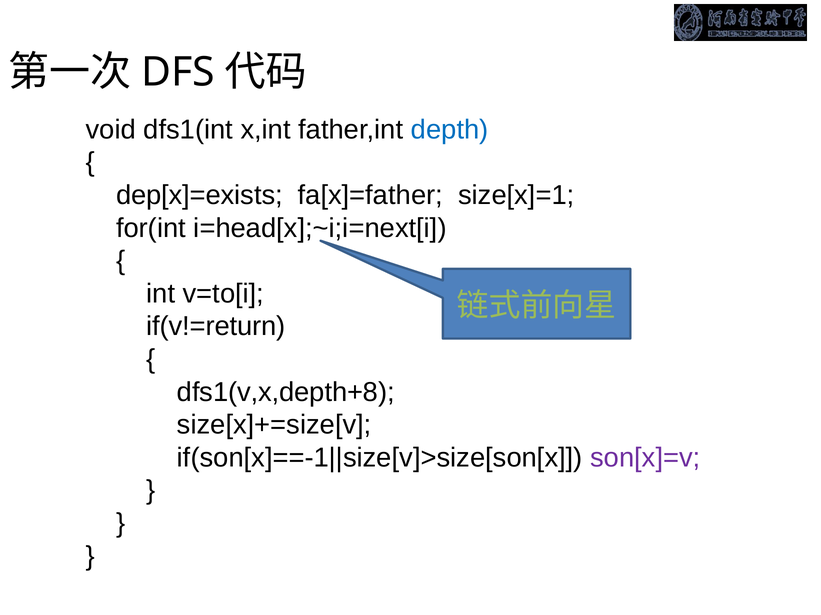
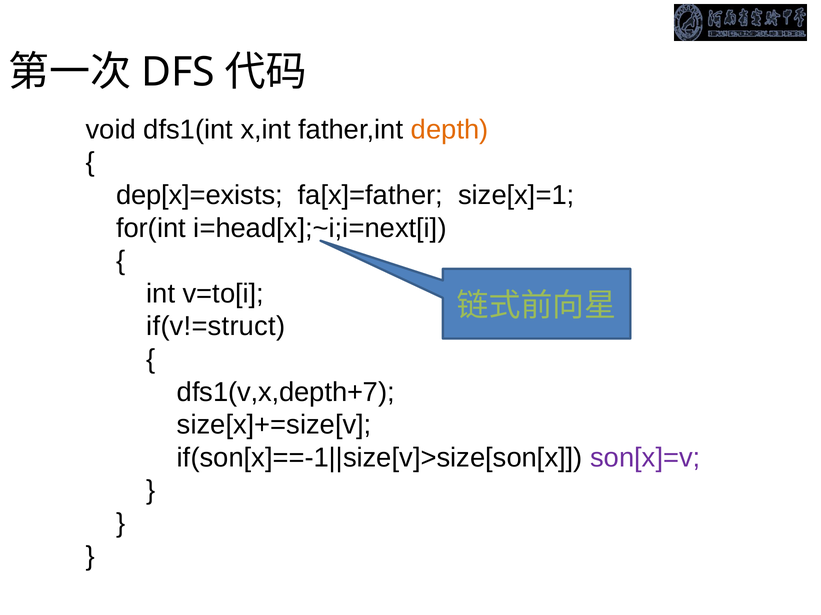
depth colour: blue -> orange
if(v!=return: if(v!=return -> if(v!=struct
dfs1(v,x,depth+8: dfs1(v,x,depth+8 -> dfs1(v,x,depth+7
